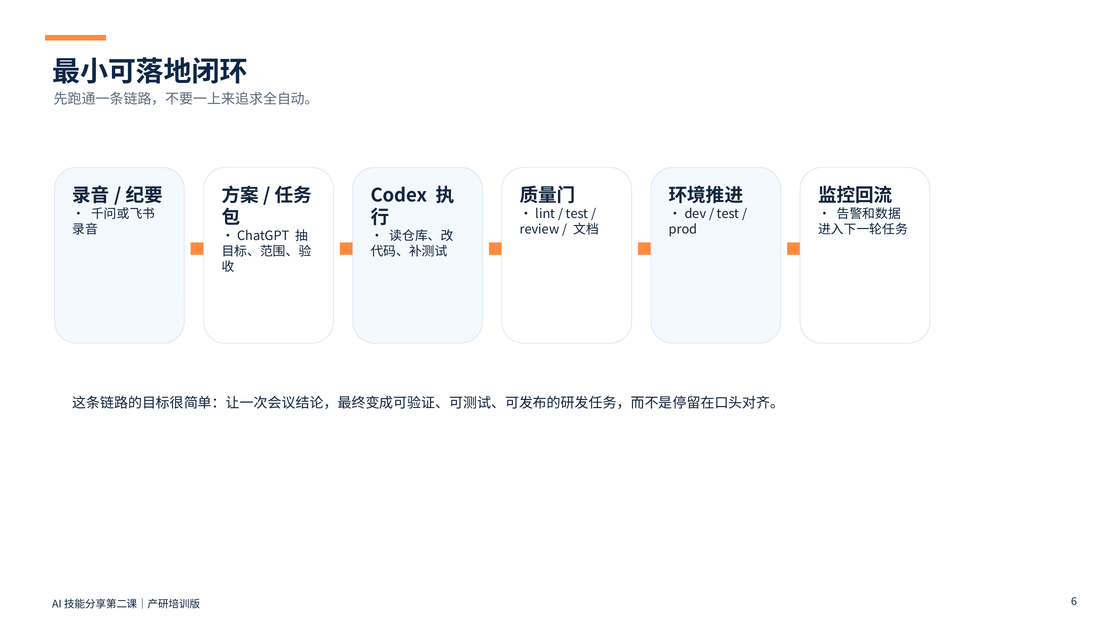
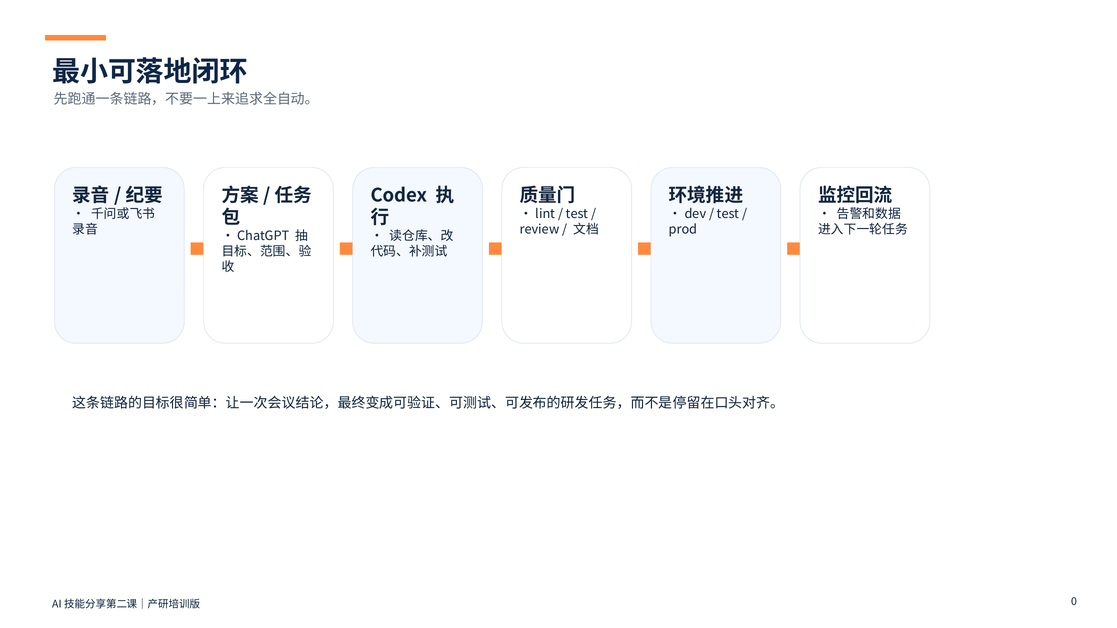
6: 6 -> 0
